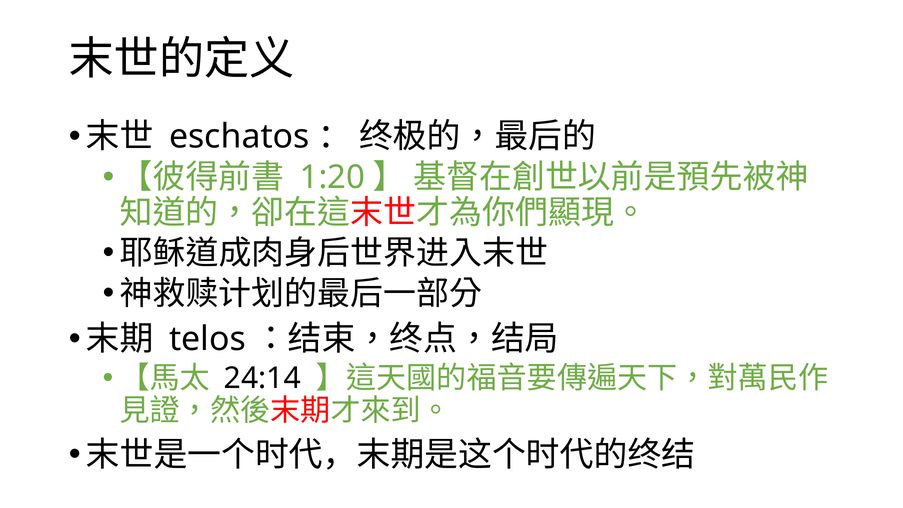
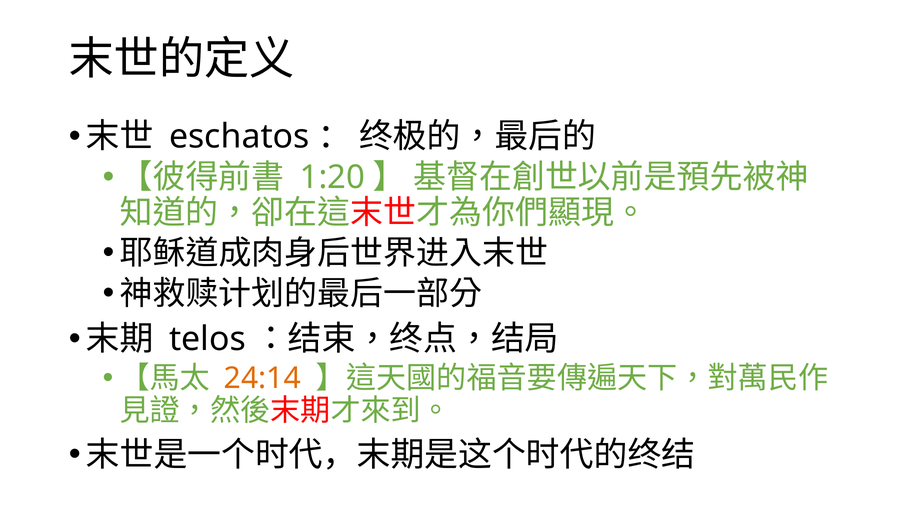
24:14 colour: black -> orange
